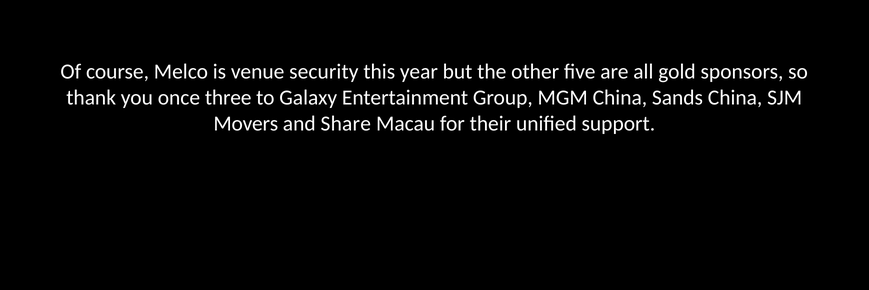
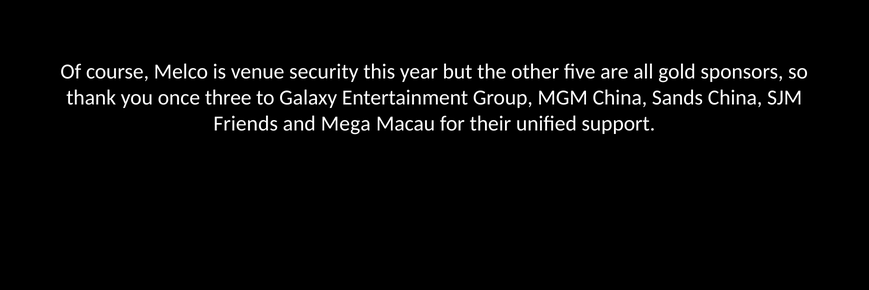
Movers: Movers -> Friends
Share: Share -> Mega
